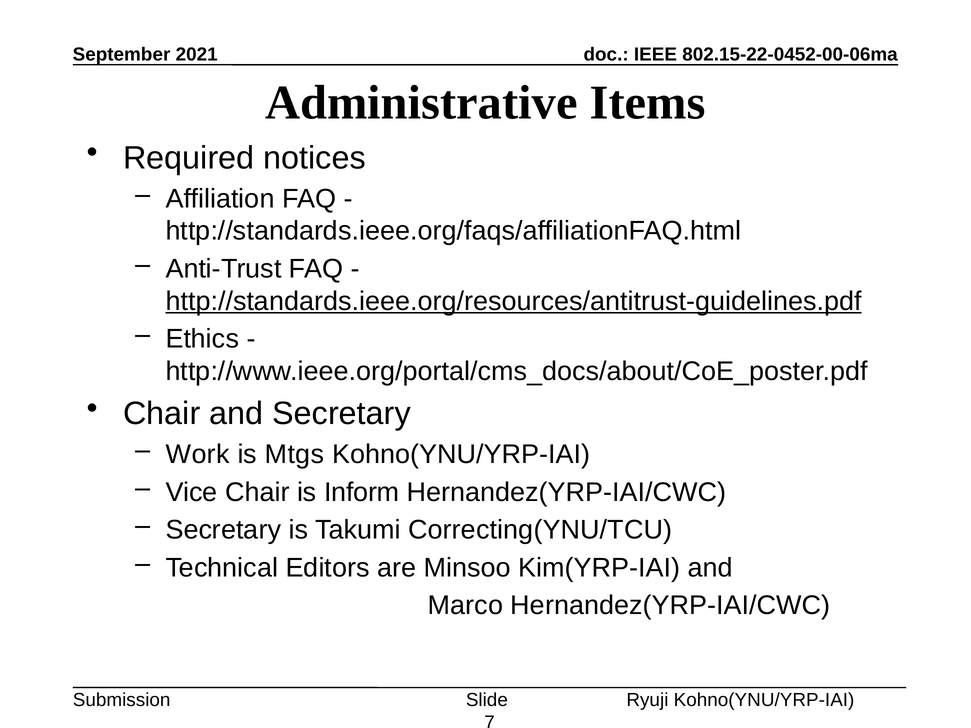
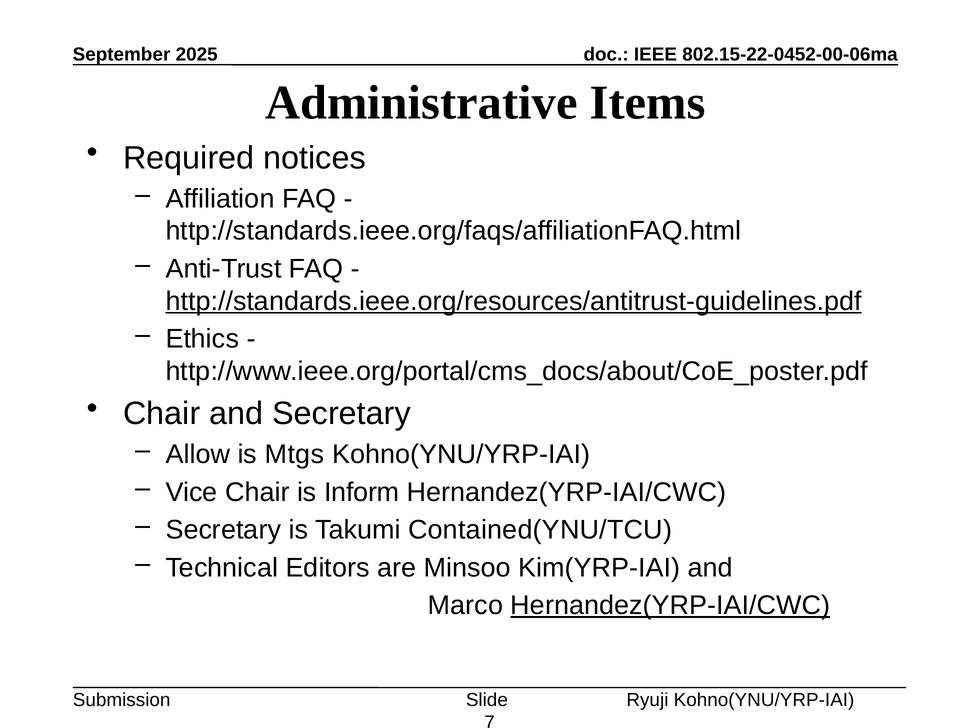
2021: 2021 -> 2025
Work: Work -> Allow
Correcting(YNU/TCU: Correcting(YNU/TCU -> Contained(YNU/TCU
Hernandez(YRP-IAI/CWC at (670, 606) underline: none -> present
